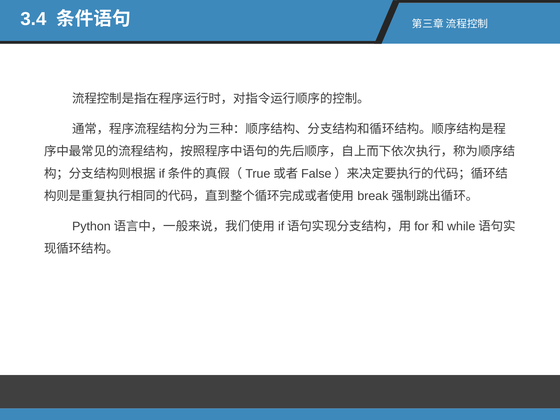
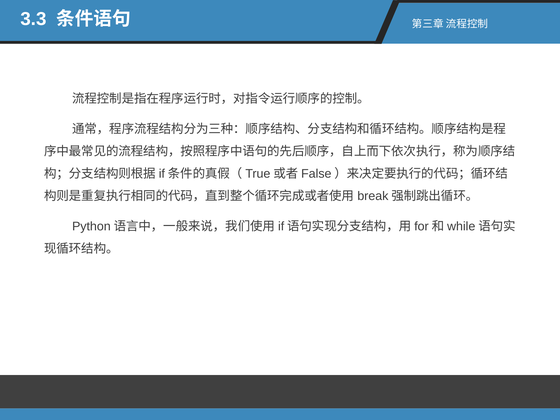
3.4: 3.4 -> 3.3
